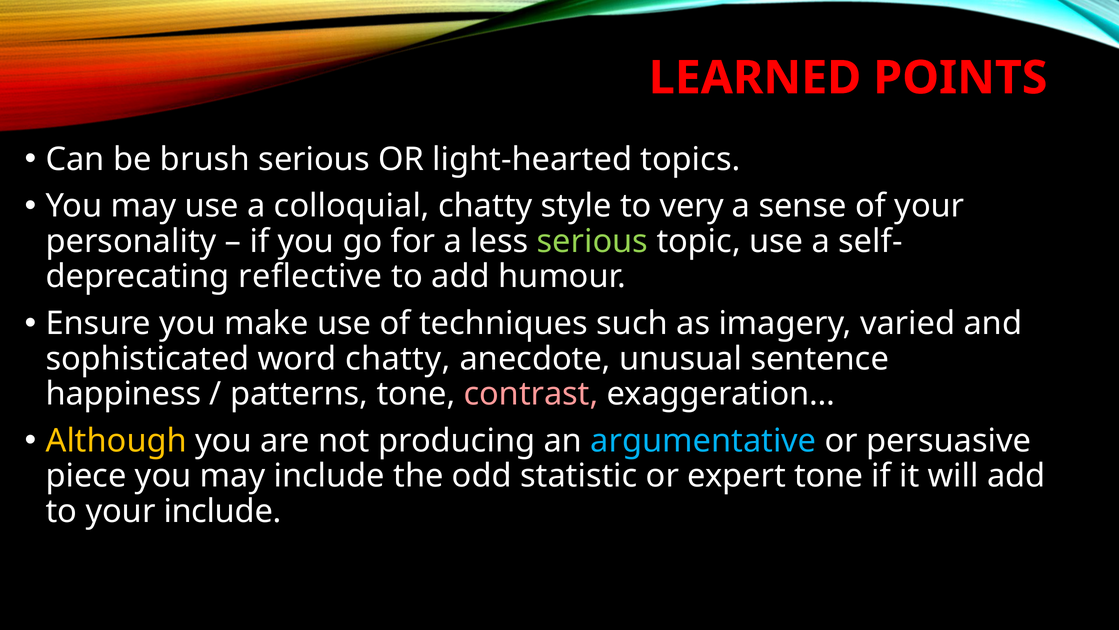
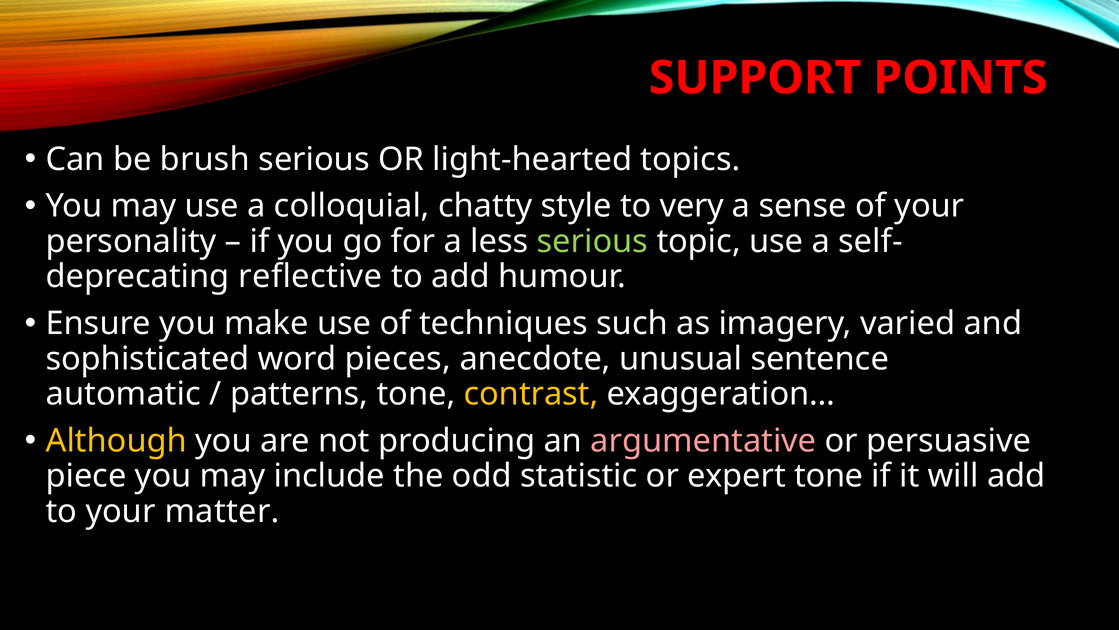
LEARNED: LEARNED -> SUPPORT
word chatty: chatty -> pieces
happiness: happiness -> automatic
contrast colour: pink -> yellow
argumentative colour: light blue -> pink
your include: include -> matter
